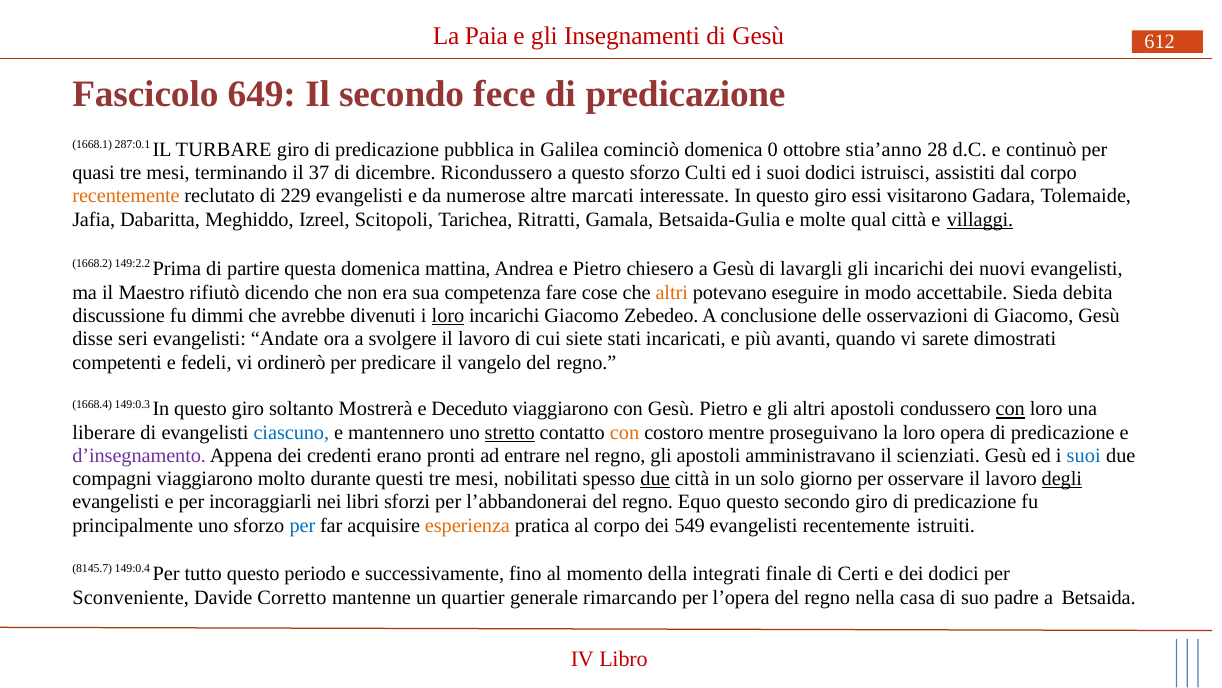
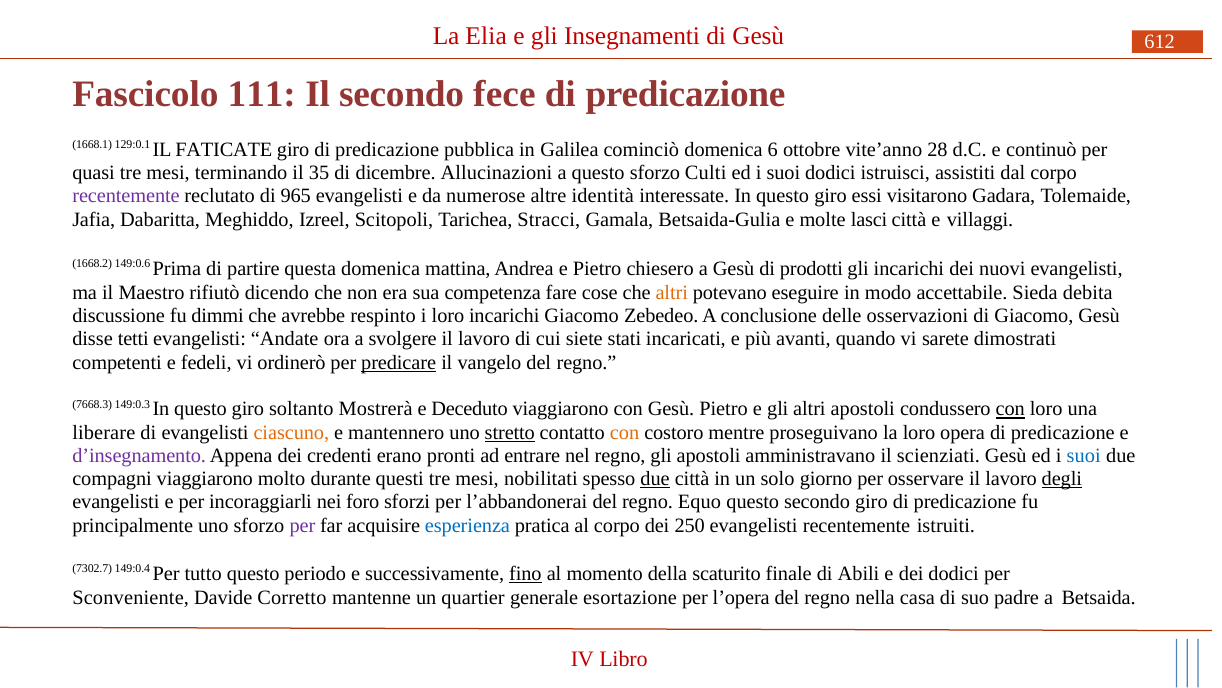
Paia: Paia -> Elia
649: 649 -> 111
287:0.1: 287:0.1 -> 129:0.1
TURBARE: TURBARE -> FATICATE
0: 0 -> 6
stia’anno: stia’anno -> vite’anno
37: 37 -> 35
Ricondussero: Ricondussero -> Allucinazioni
recentemente at (126, 196) colour: orange -> purple
229: 229 -> 965
marcati: marcati -> identità
Ritratti: Ritratti -> Stracci
qual: qual -> lasci
villaggi underline: present -> none
149:2.2: 149:2.2 -> 149:0.6
lavargli: lavargli -> prodotti
divenuti: divenuti -> respinto
loro at (448, 316) underline: present -> none
seri: seri -> tetti
predicare underline: none -> present
1668.4: 1668.4 -> 7668.3
ciascuno colour: blue -> orange
libri: libri -> foro
per at (302, 526) colour: blue -> purple
esperienza colour: orange -> blue
549: 549 -> 250
8145.7: 8145.7 -> 7302.7
fino underline: none -> present
integrati: integrati -> scaturito
Certi: Certi -> Abili
rimarcando: rimarcando -> esortazione
